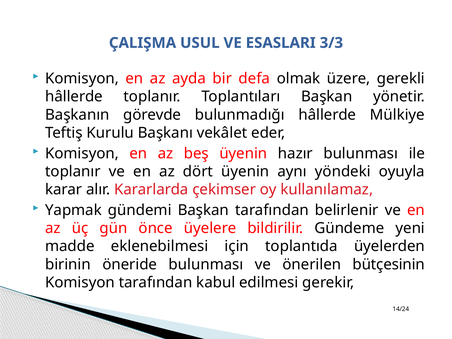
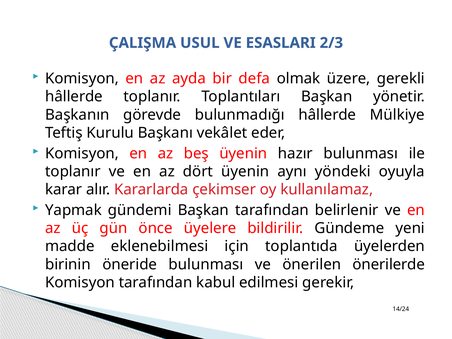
3/3: 3/3 -> 2/3
bütçesinin: bütçesinin -> önerilerde
